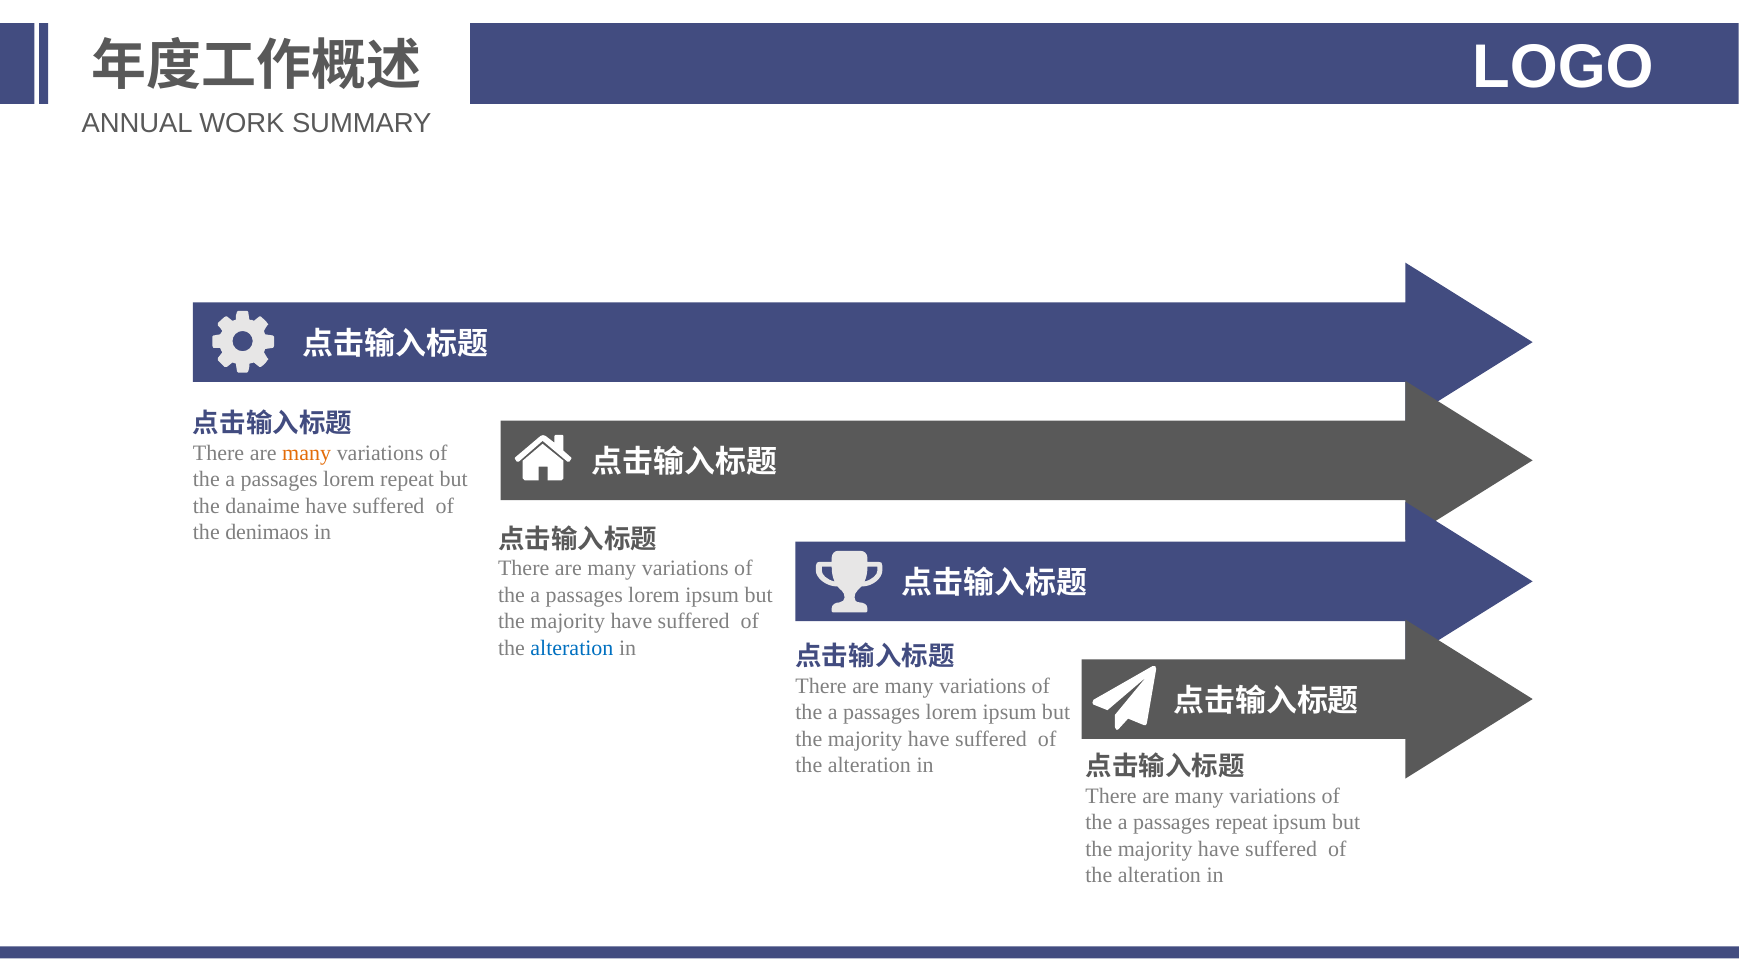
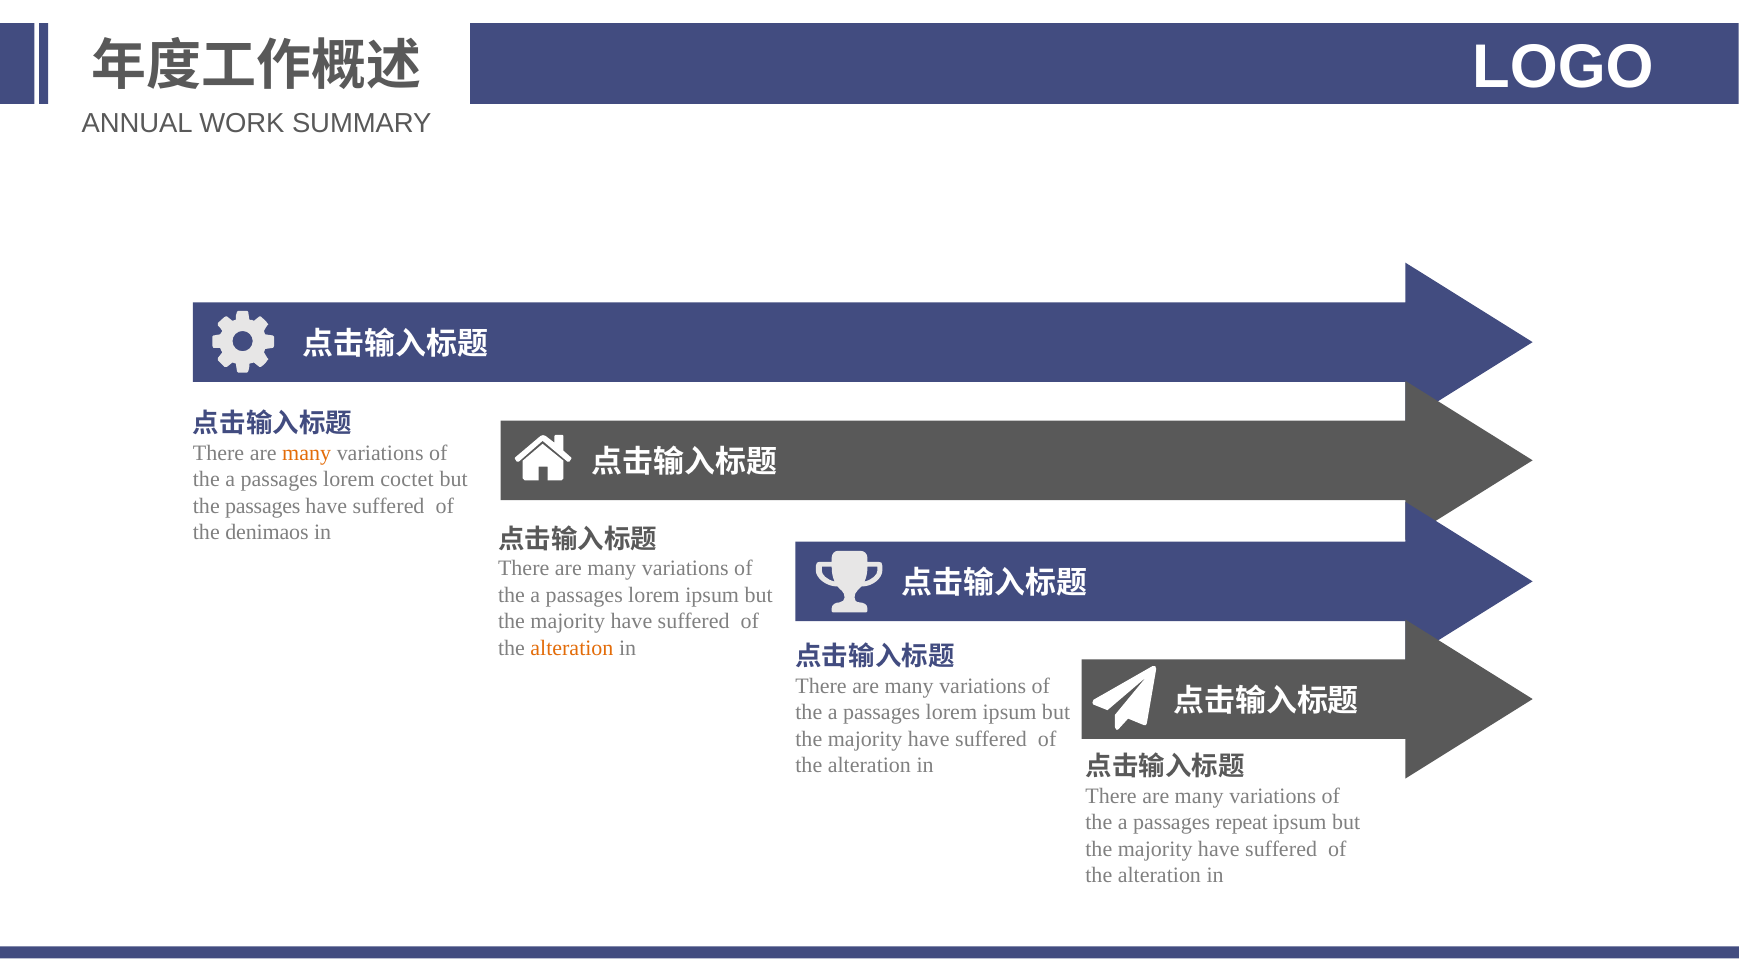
lorem repeat: repeat -> coctet
the danaime: danaime -> passages
alteration at (572, 648) colour: blue -> orange
